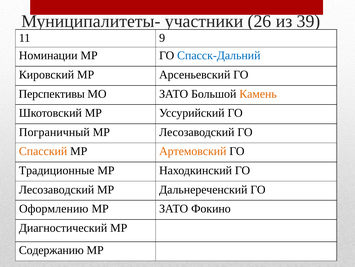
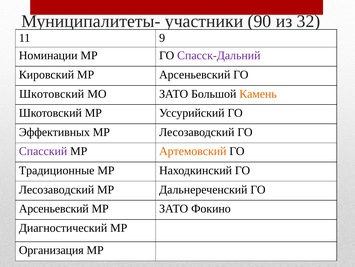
26: 26 -> 90
39: 39 -> 32
Спасск-Дальний colour: blue -> purple
Перспективы at (52, 94): Перспективы -> Шкотовский
Пограничный: Пограничный -> Эффективных
Спасский colour: orange -> purple
Оформлению at (54, 208): Оформлению -> Арсеньевский
Содержанию: Содержанию -> Организация
